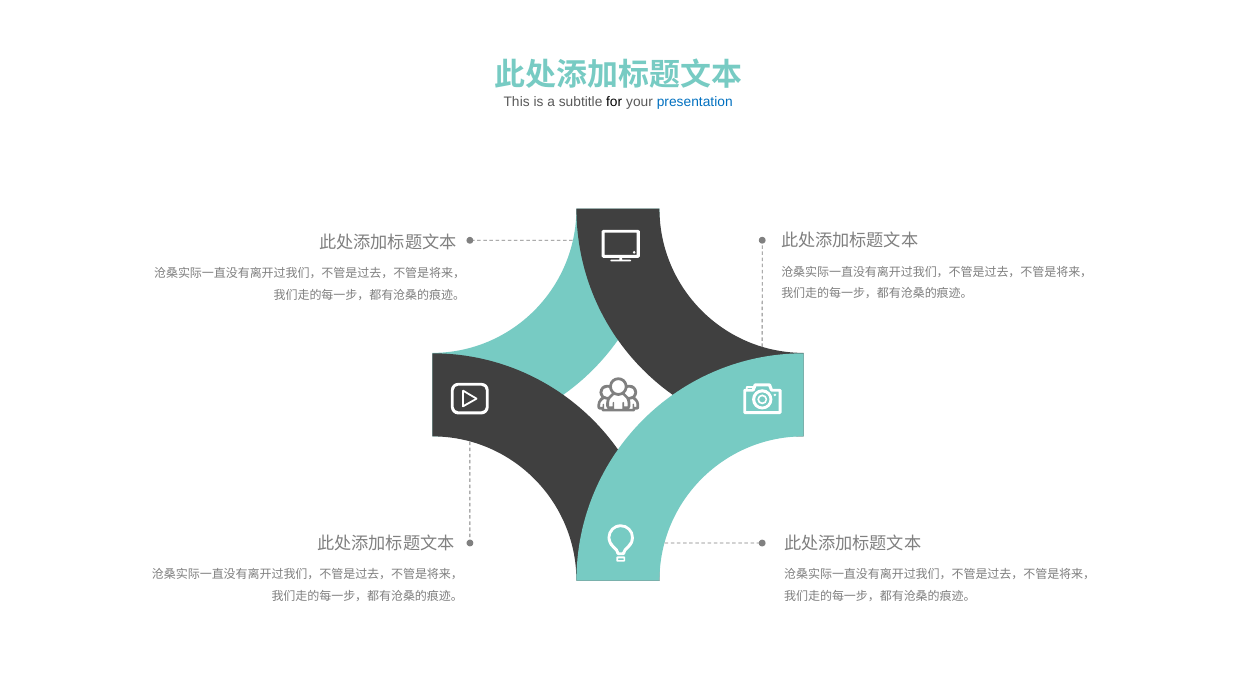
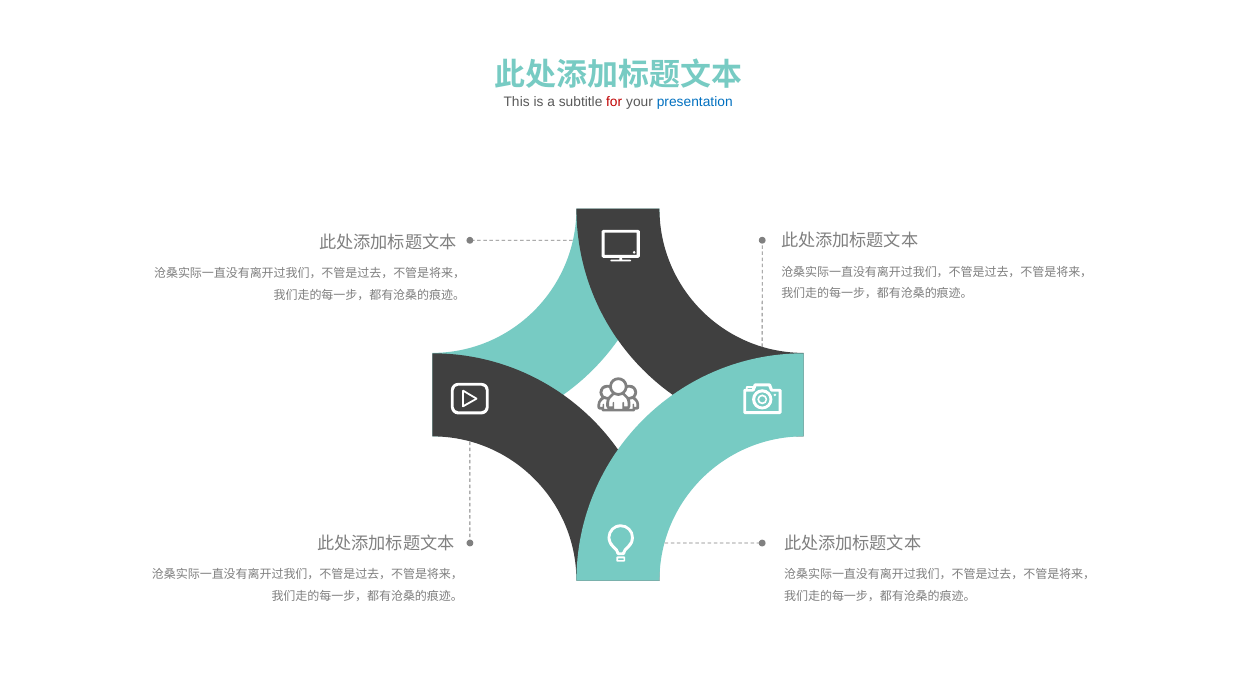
for colour: black -> red
